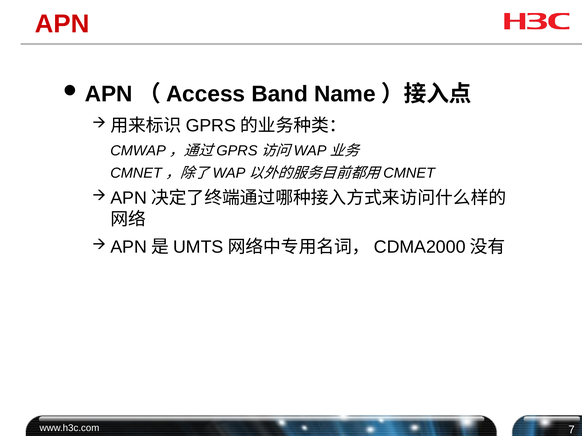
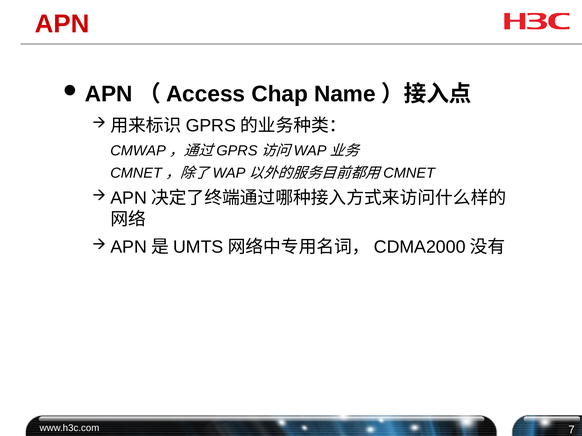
Band: Band -> Chap
